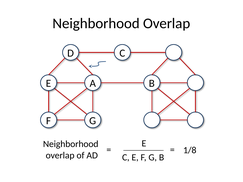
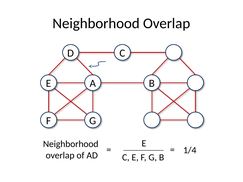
1/8: 1/8 -> 1/4
